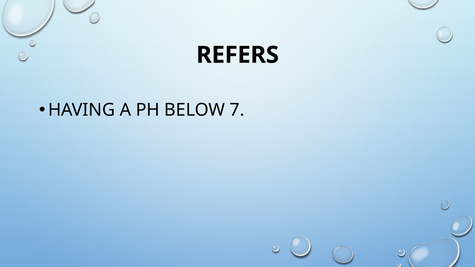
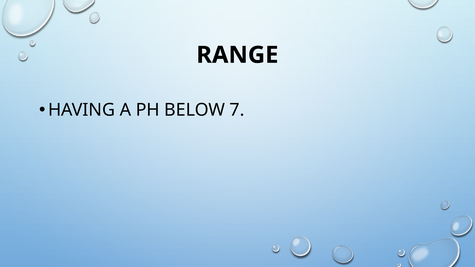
REFERS: REFERS -> RANGE
